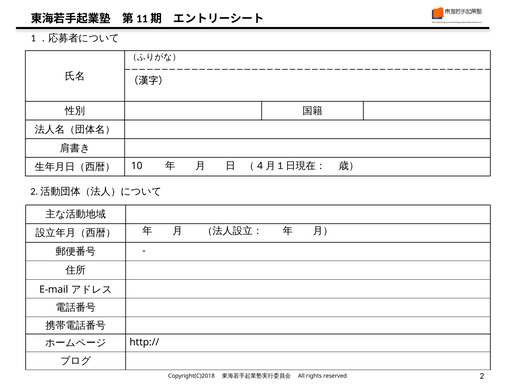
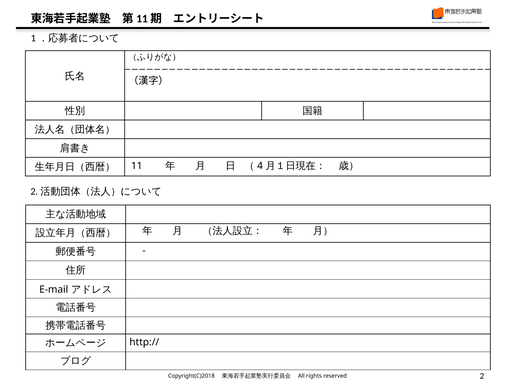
10: 10 -> 11
